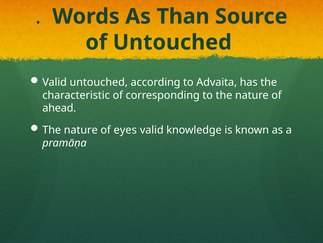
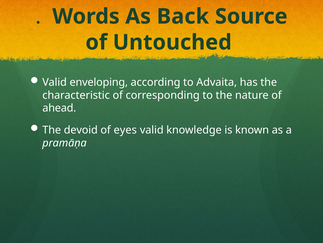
Than: Than -> Back
Valid untouched: untouched -> enveloping
nature at (81, 130): nature -> devoid
